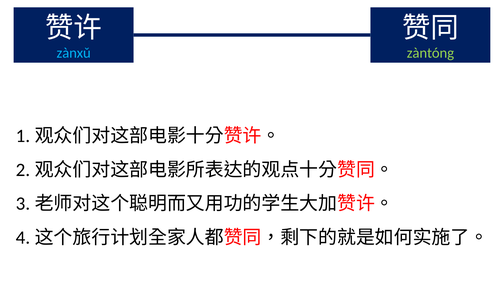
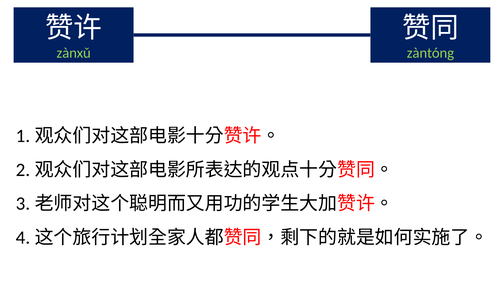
zànxǔ colour: light blue -> light green
